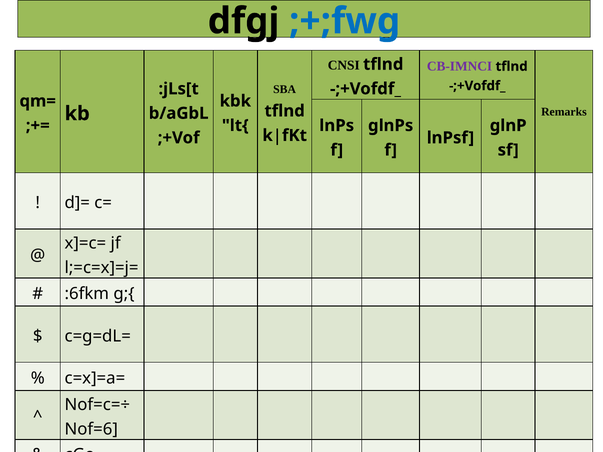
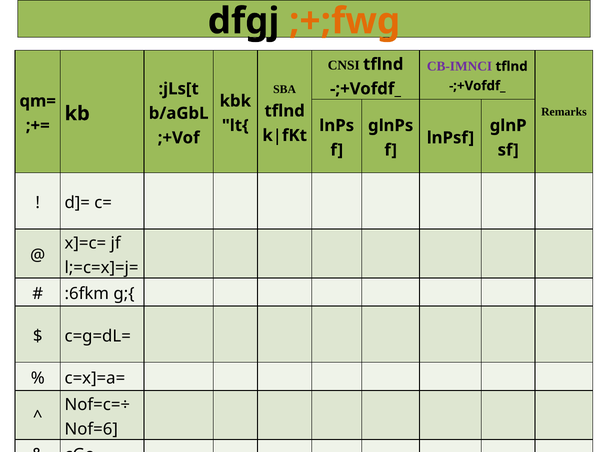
;+;fwg colour: blue -> orange
